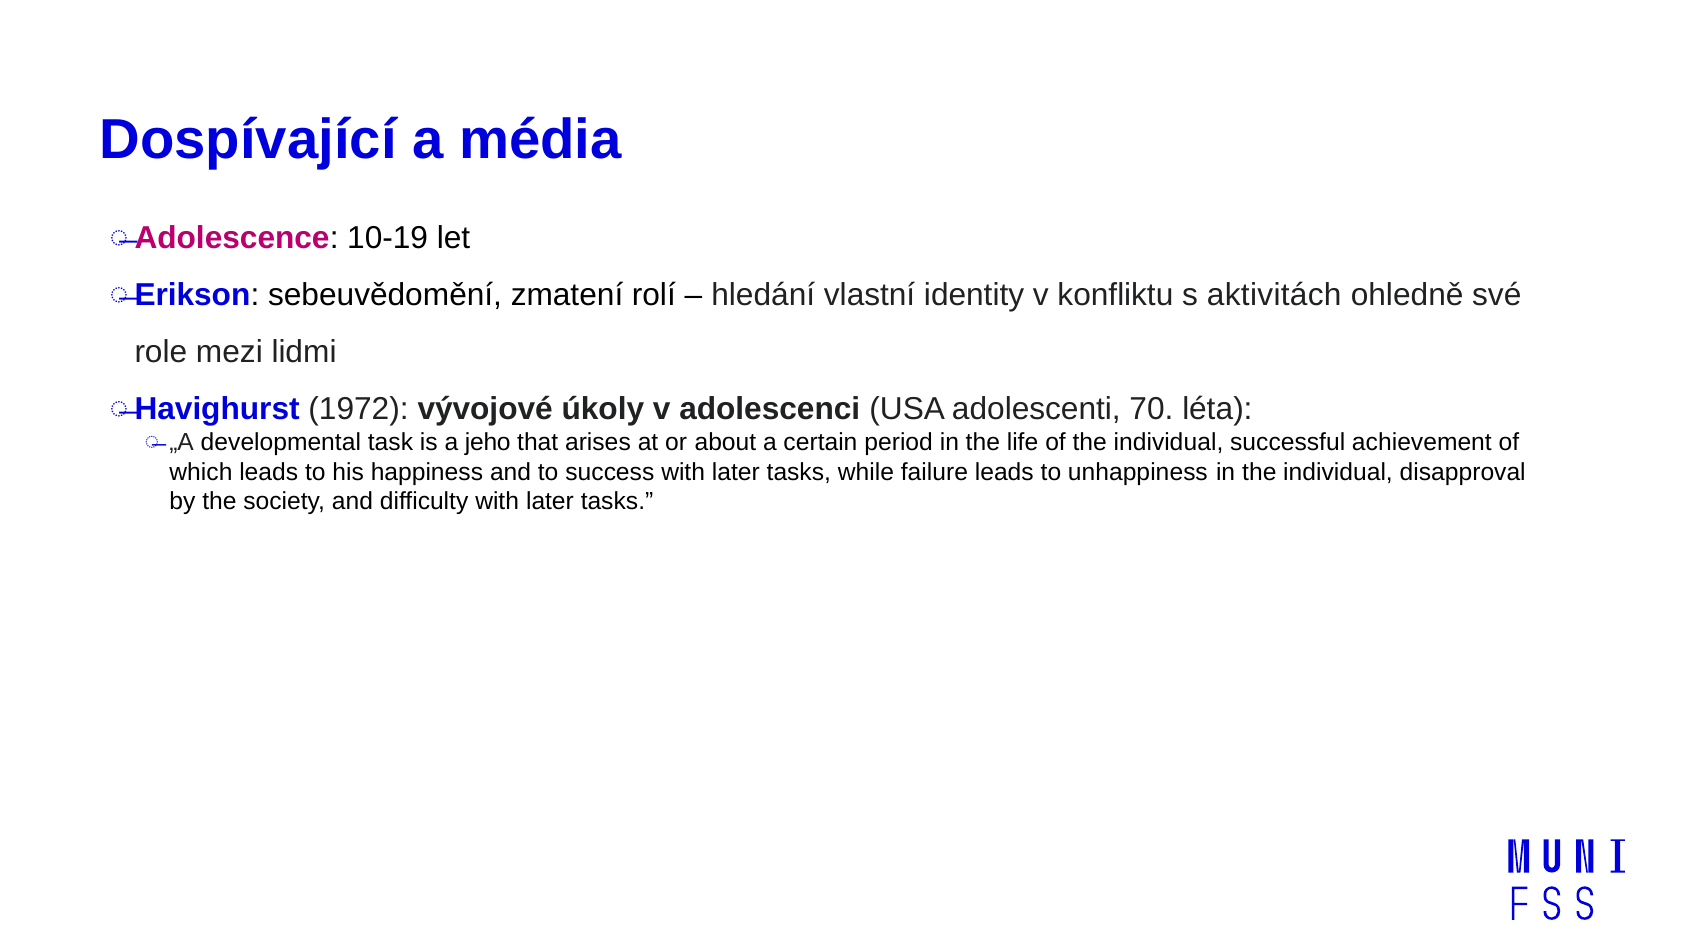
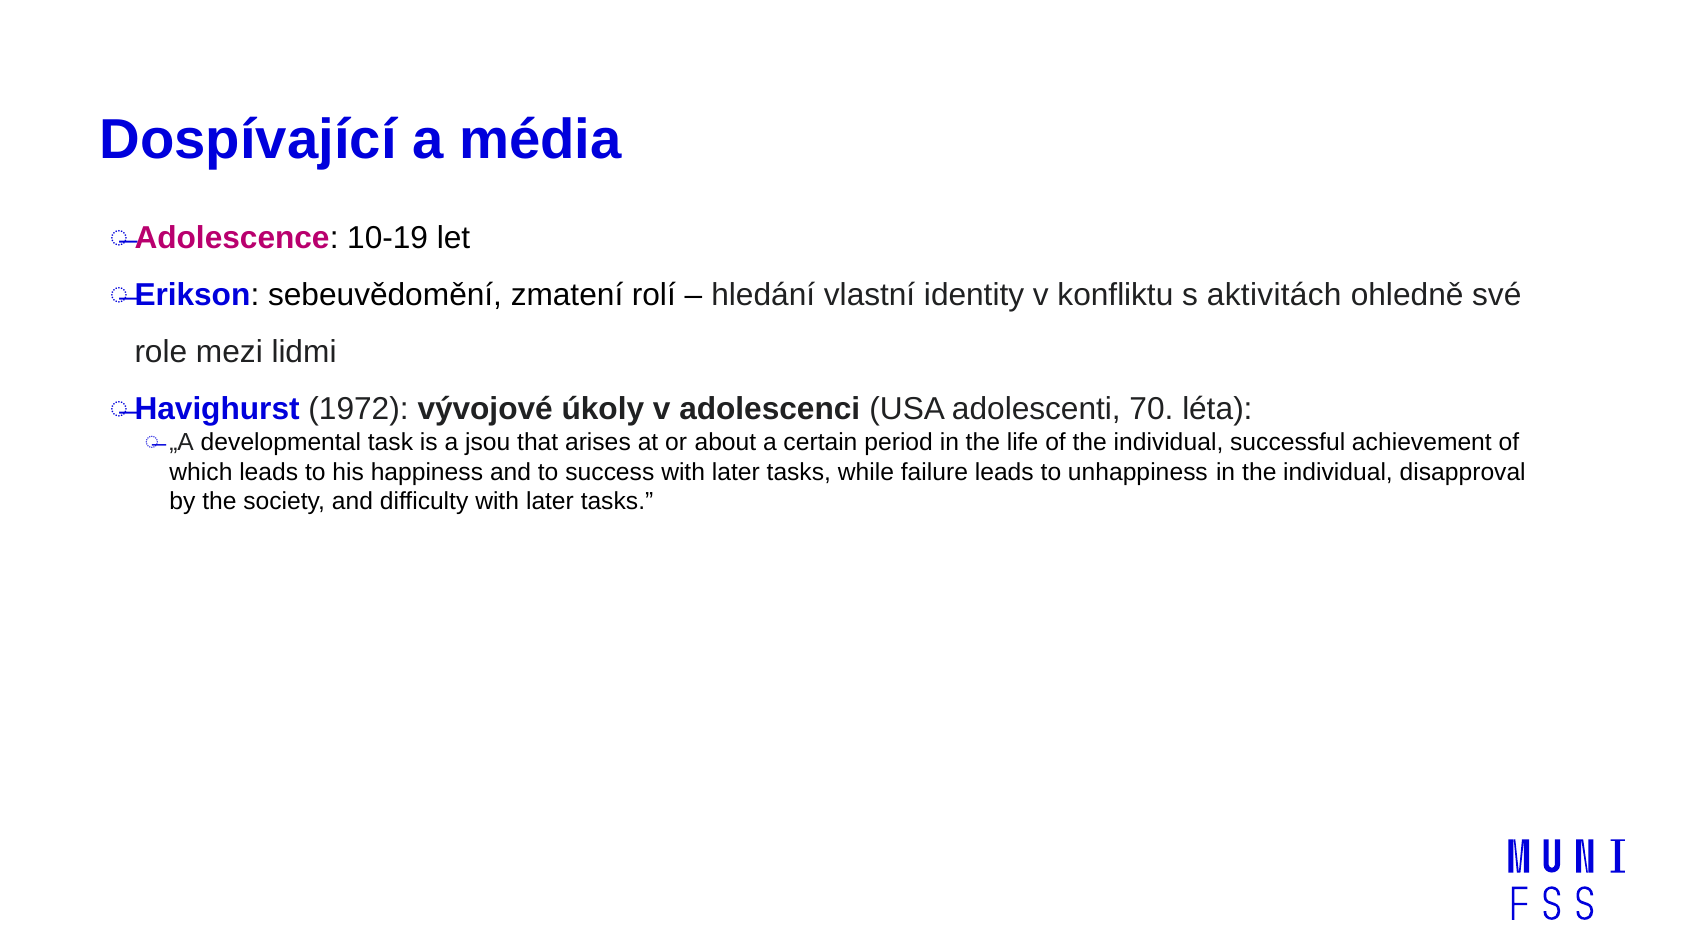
jeho: jeho -> jsou
